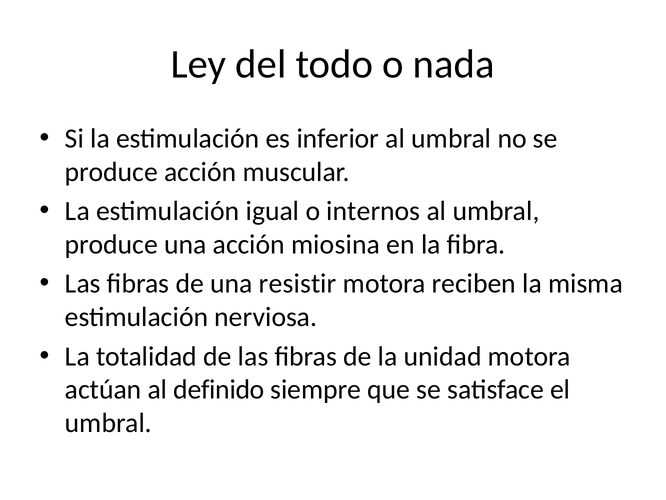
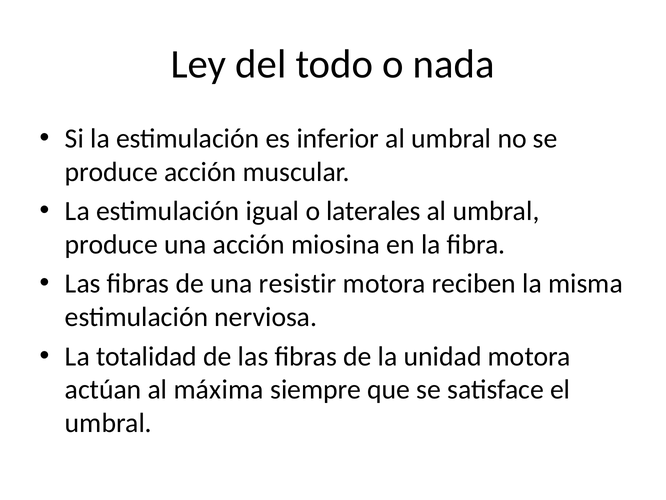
internos: internos -> laterales
definido: definido -> máxima
